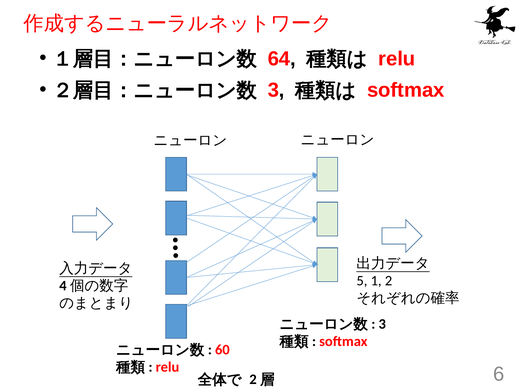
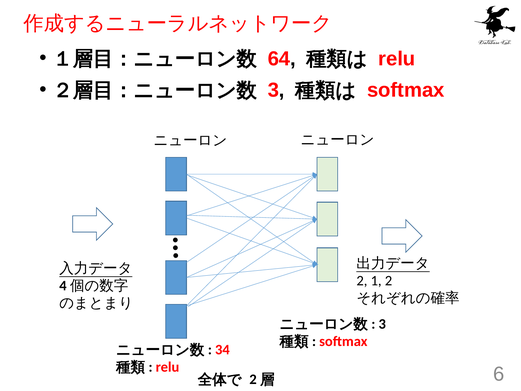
5 at (362, 281): 5 -> 2
60: 60 -> 34
